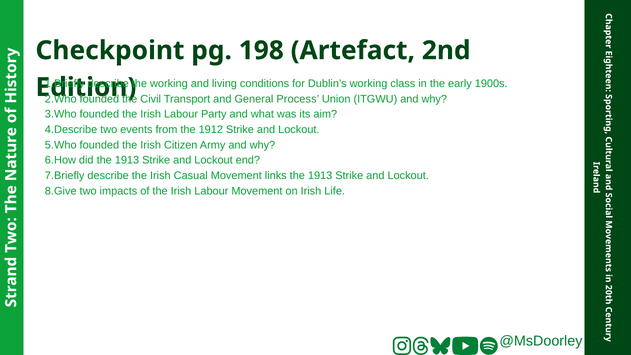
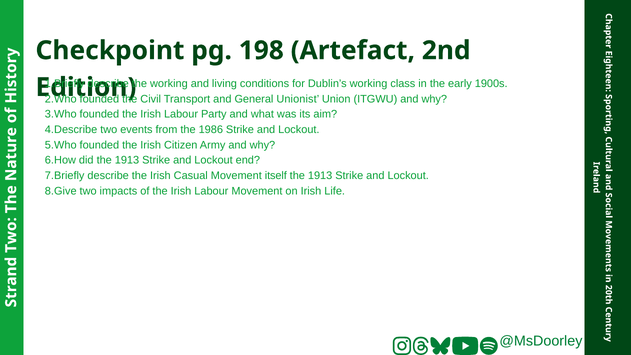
Process: Process -> Unionist
1912: 1912 -> 1986
links: links -> itself
